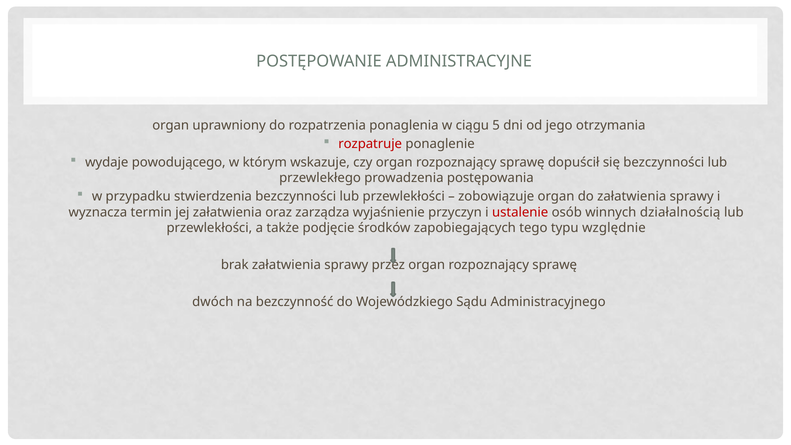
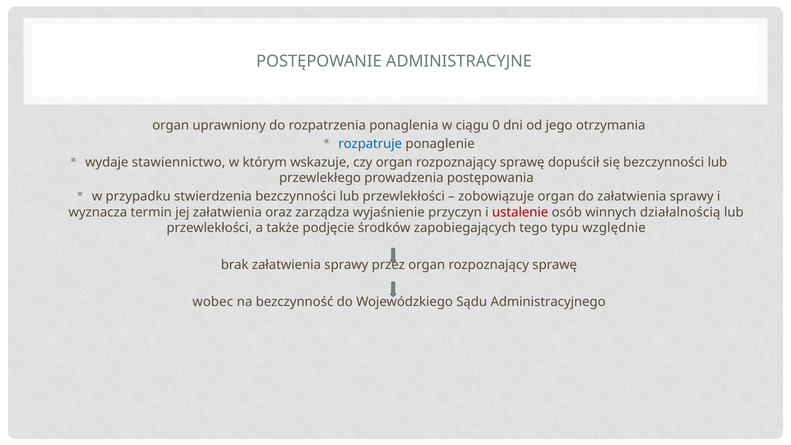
5: 5 -> 0
rozpatruje colour: red -> blue
powodującego: powodującego -> stawiennictwo
dwóch: dwóch -> wobec
